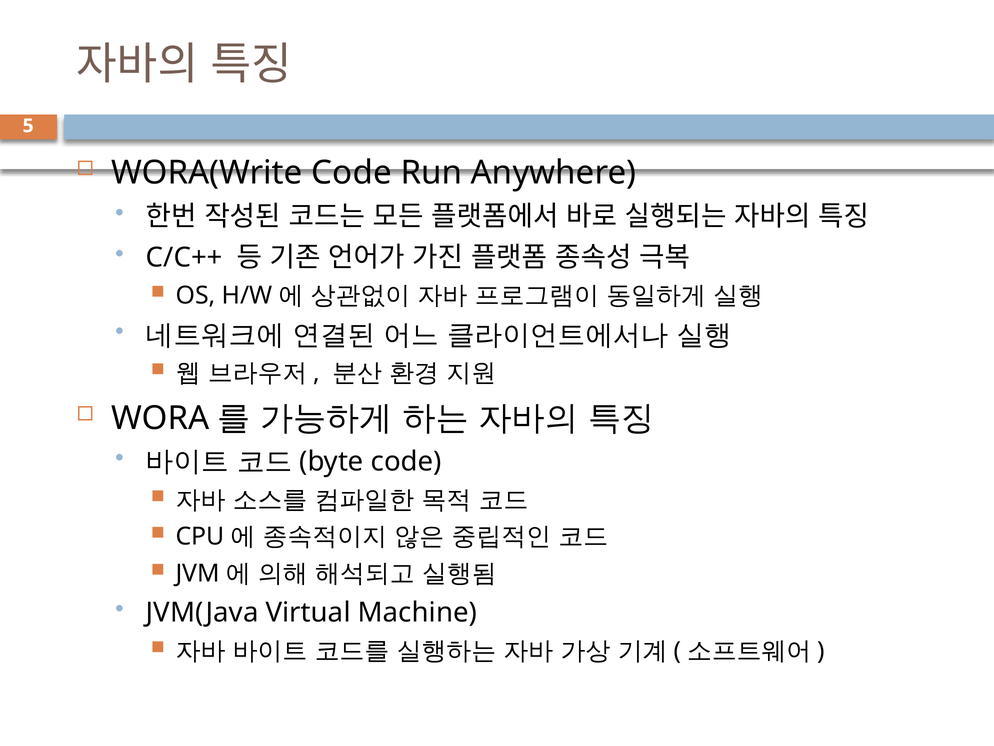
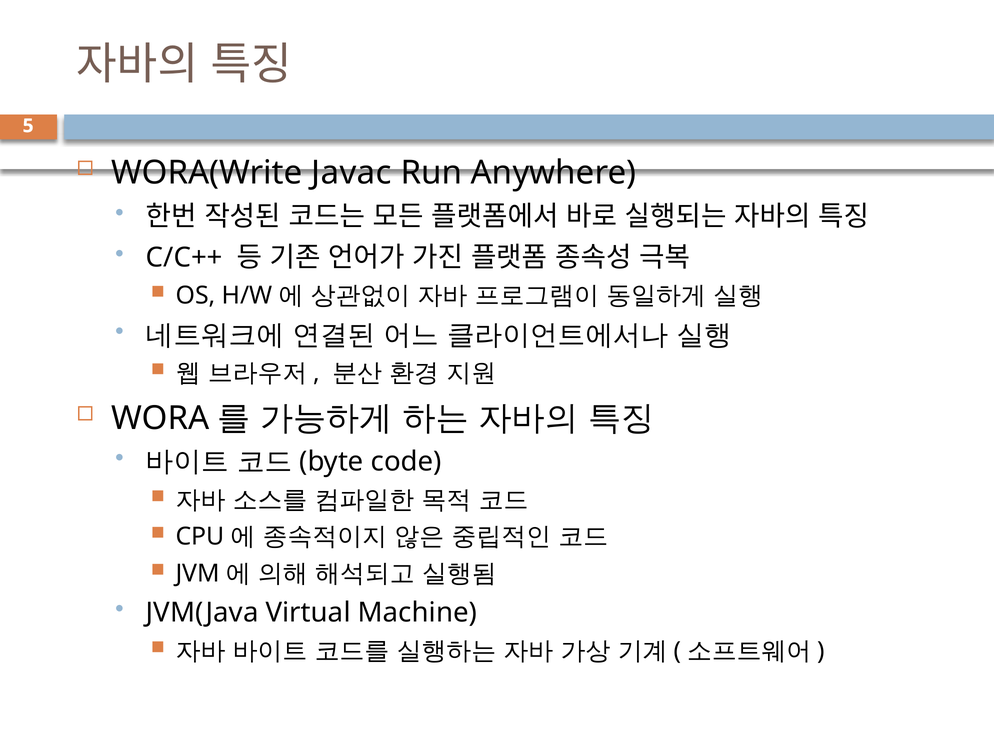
WORA(Write Code: Code -> Javac
